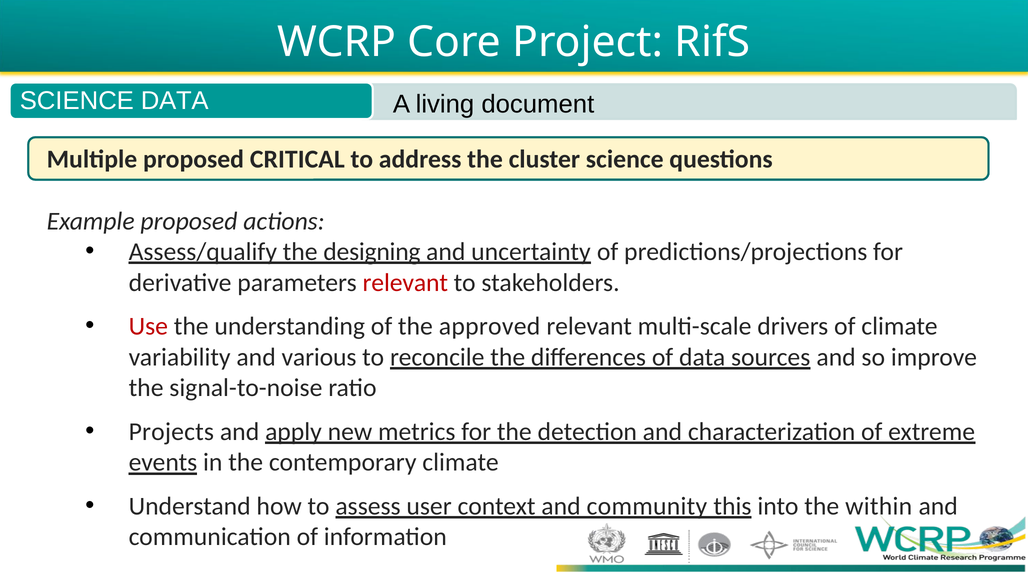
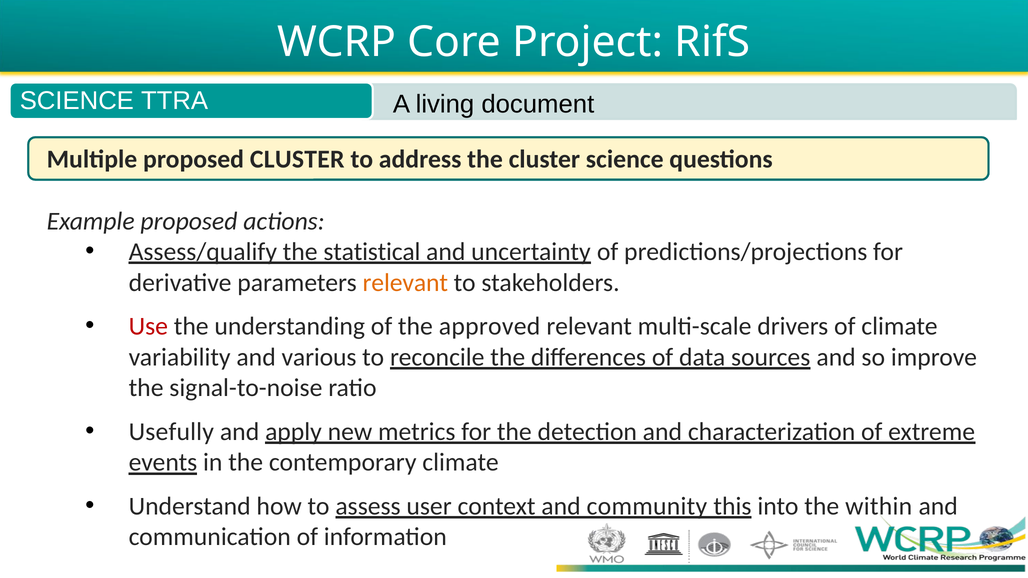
SCIENCE DATA: DATA -> TTRA
proposed CRITICAL: CRITICAL -> CLUSTER
designing: designing -> statistical
relevant at (405, 283) colour: red -> orange
Projects: Projects -> Usefully
